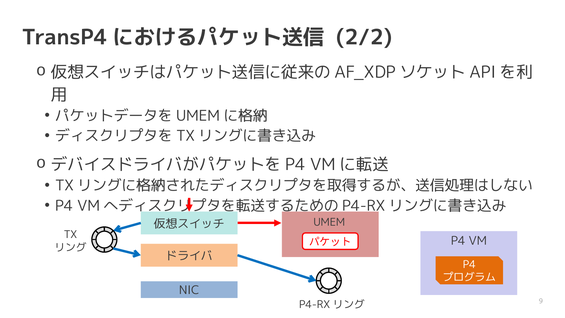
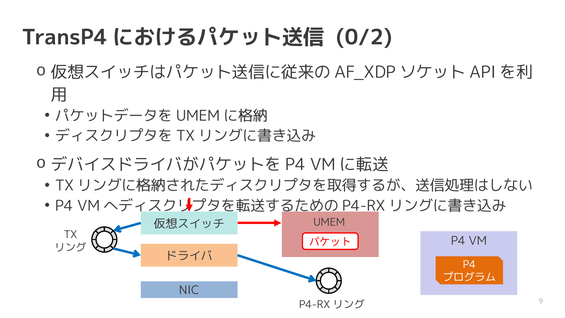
2/2: 2/2 -> 0/2
